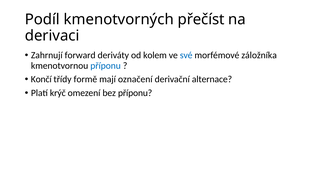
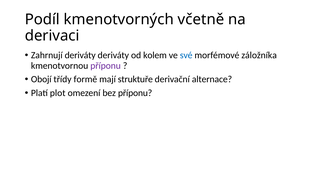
přečíst: přečíst -> včetně
Zahrnují forward: forward -> deriváty
příponu at (106, 65) colour: blue -> purple
Končí: Končí -> Obojí
označení: označení -> struktuře
krýč: krýč -> plot
